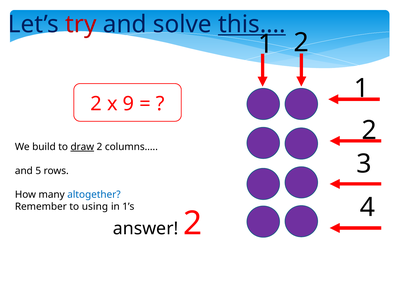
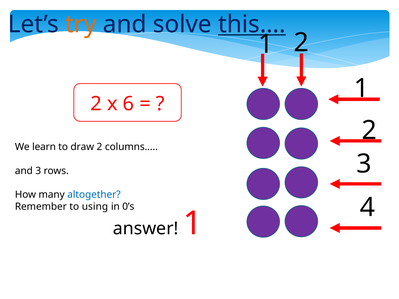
try colour: red -> orange
9: 9 -> 6
build: build -> learn
draw underline: present -> none
and 5: 5 -> 3
1’s: 1’s -> 0’s
answer 2: 2 -> 1
